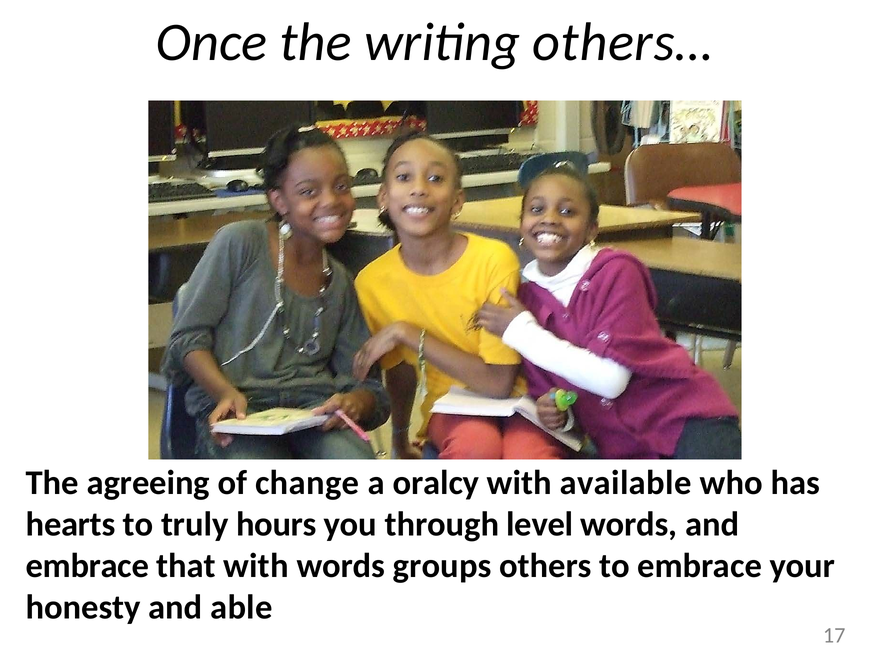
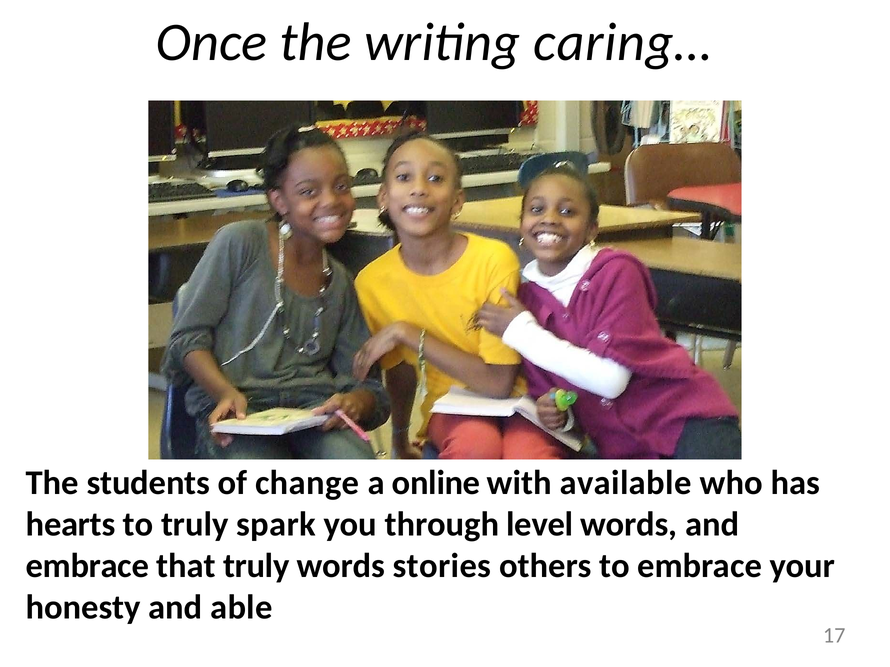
others…: others… -> caring…
agreeing: agreeing -> students
oralcy: oralcy -> online
hours: hours -> spark
that with: with -> truly
groups: groups -> stories
